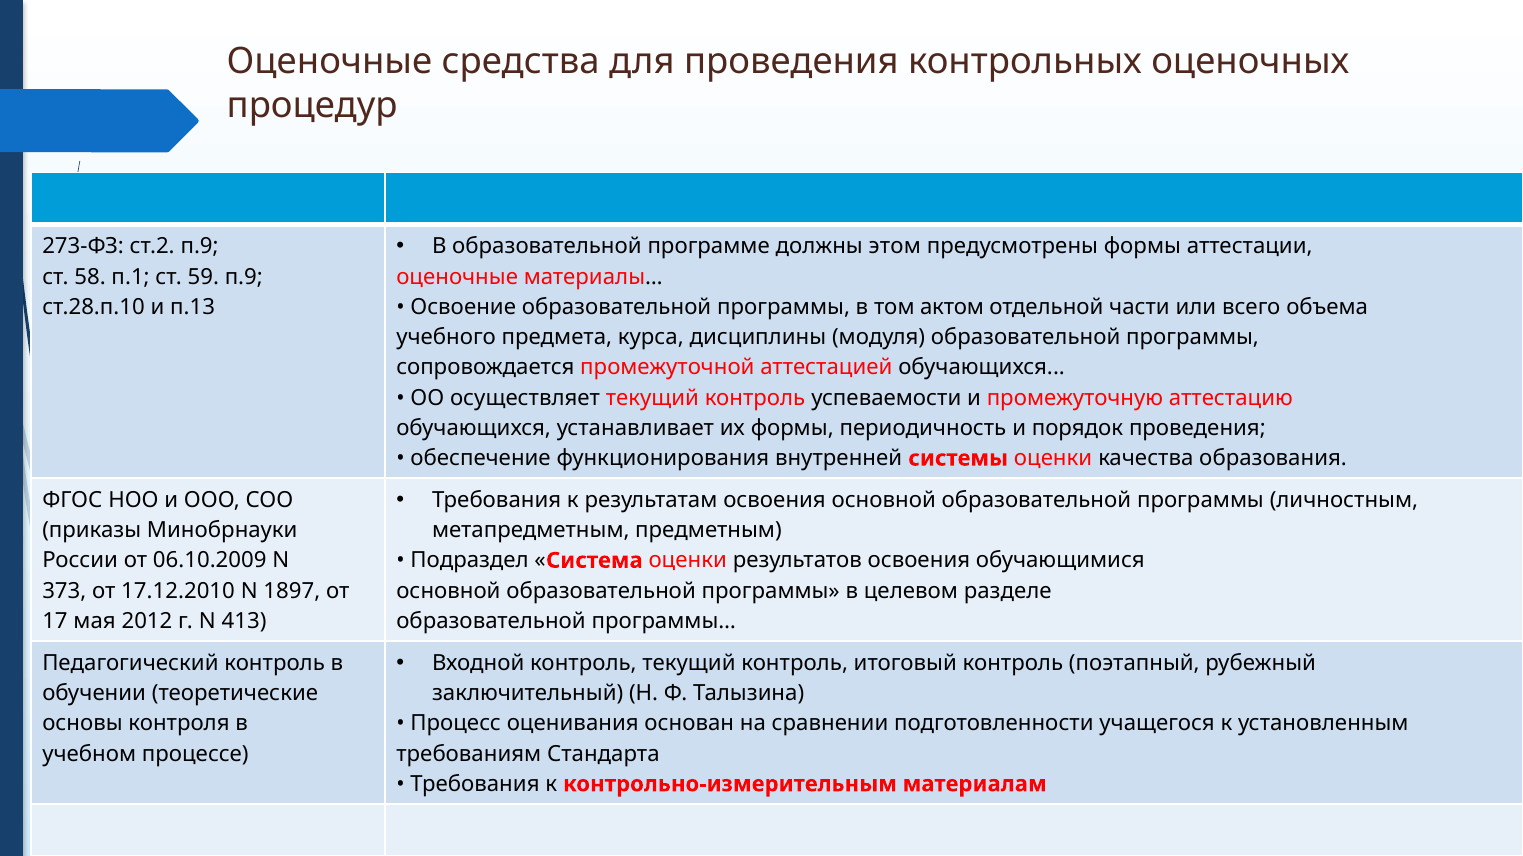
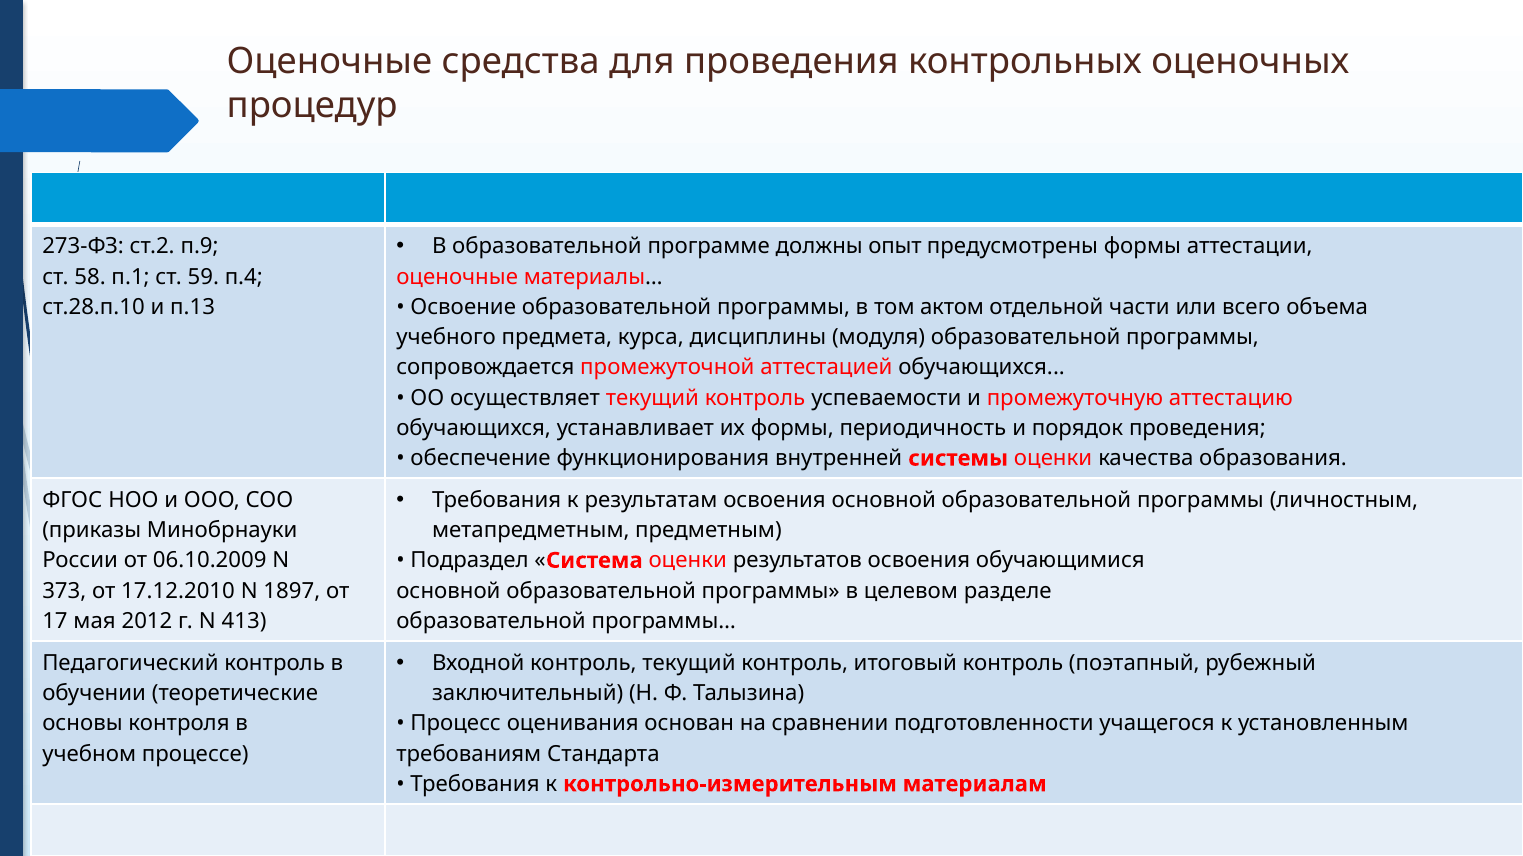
этом: этом -> опыт
59 п.9: п.9 -> п.4
